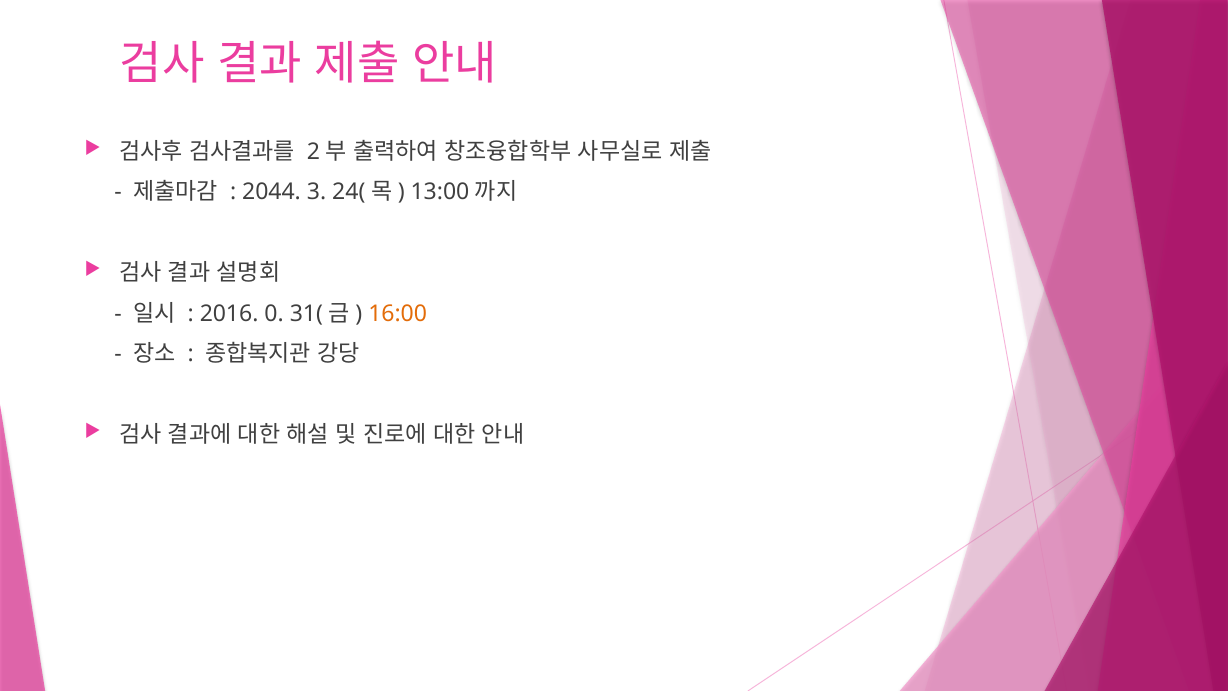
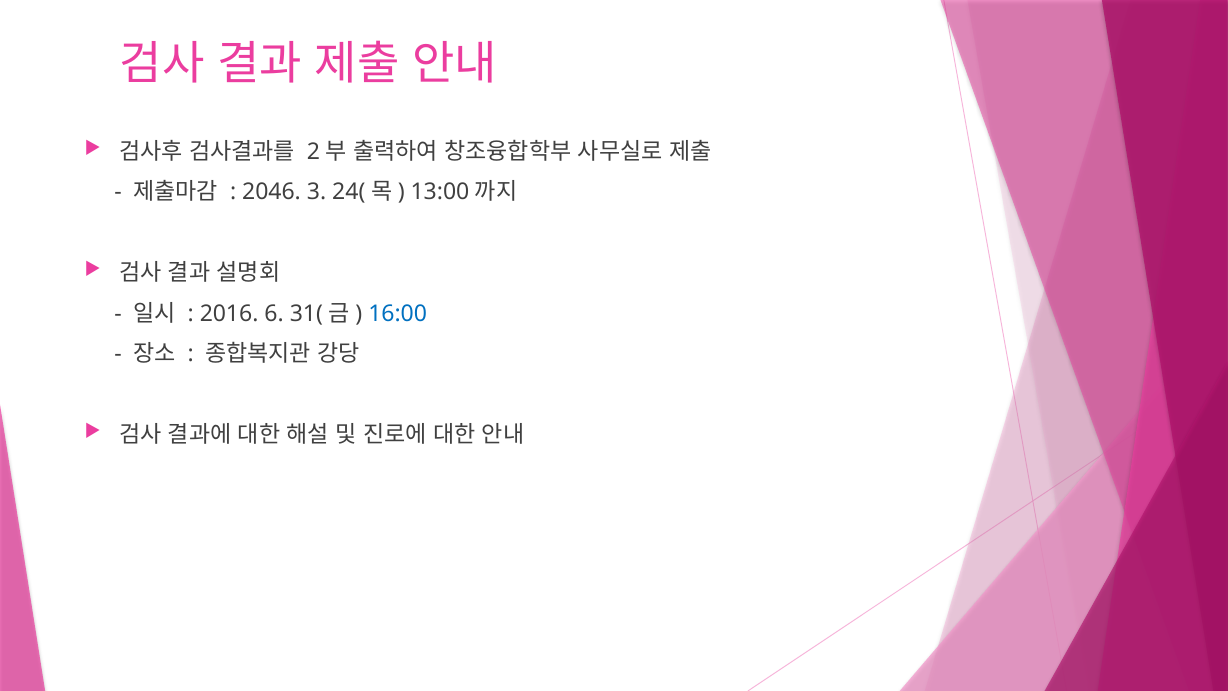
2044: 2044 -> 2046
0: 0 -> 6
16:00 colour: orange -> blue
